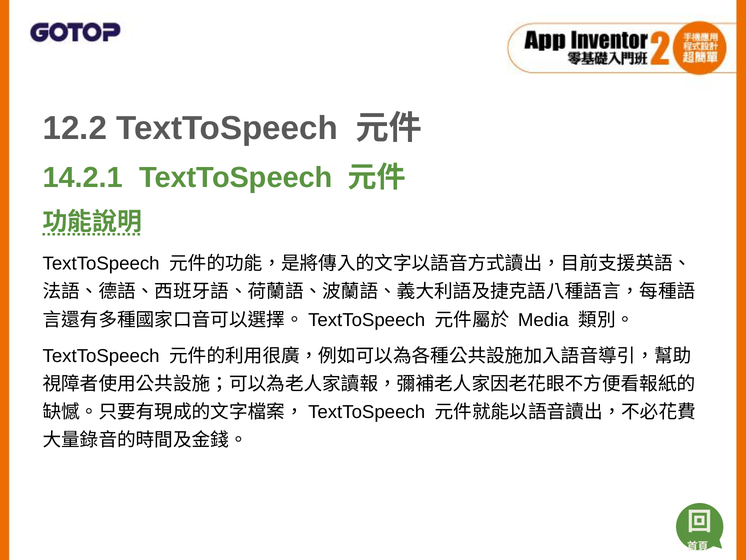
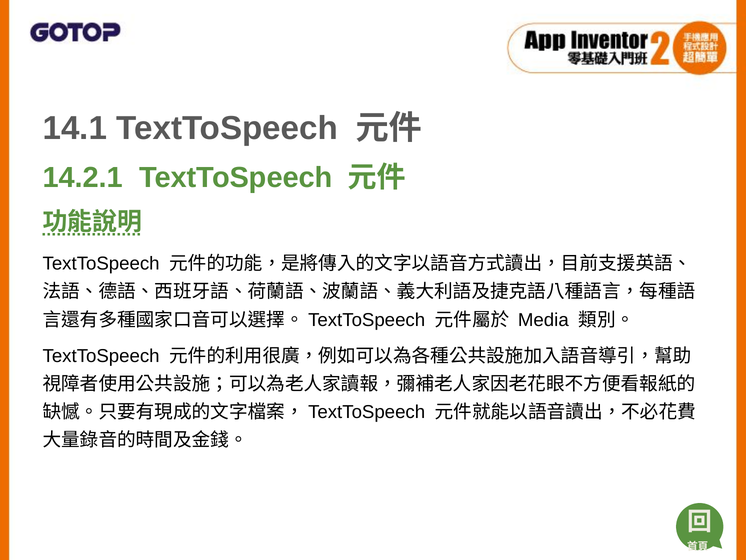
12.2: 12.2 -> 14.1
